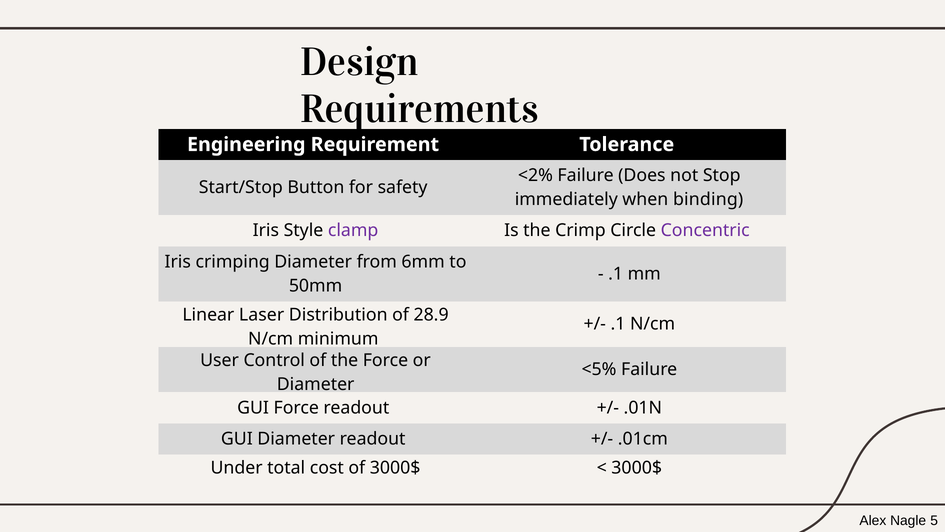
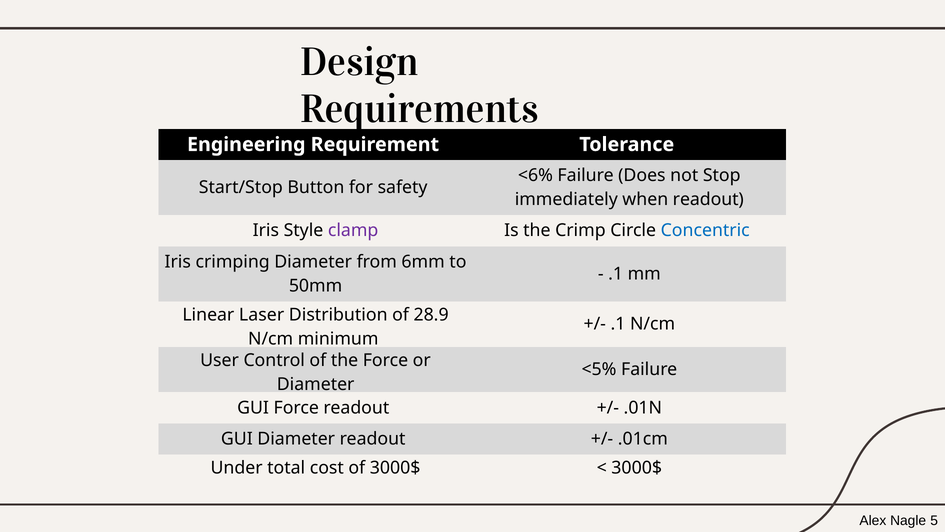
<2%: <2% -> <6%
when binding: binding -> readout
Concentric colour: purple -> blue
